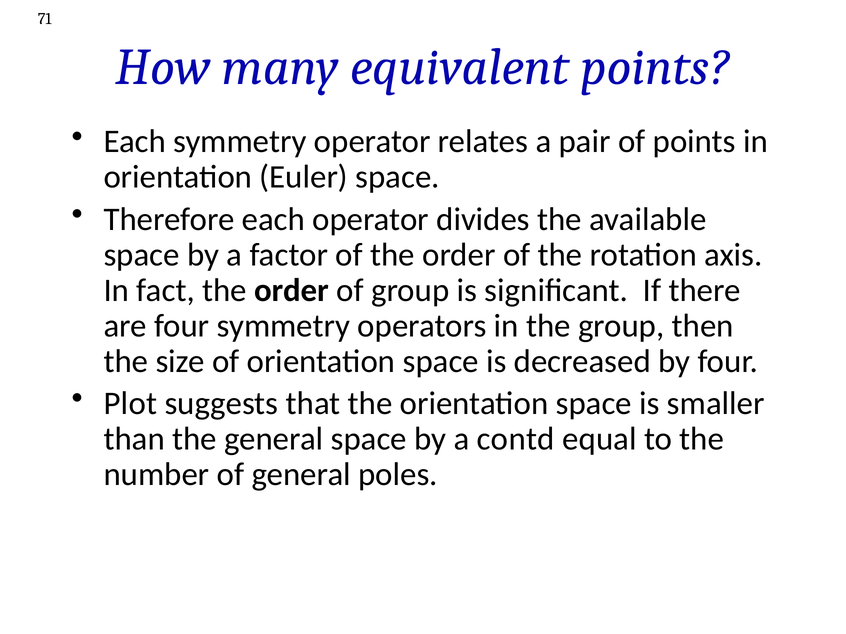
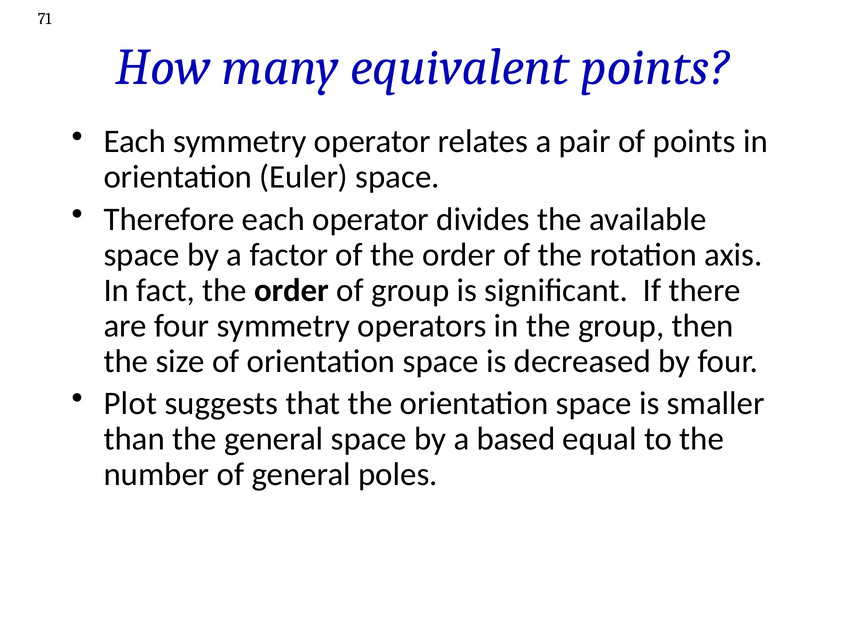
contd: contd -> based
